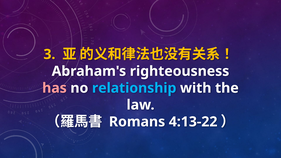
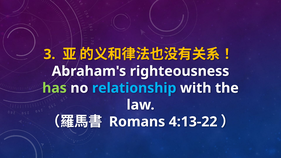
has colour: pink -> light green
